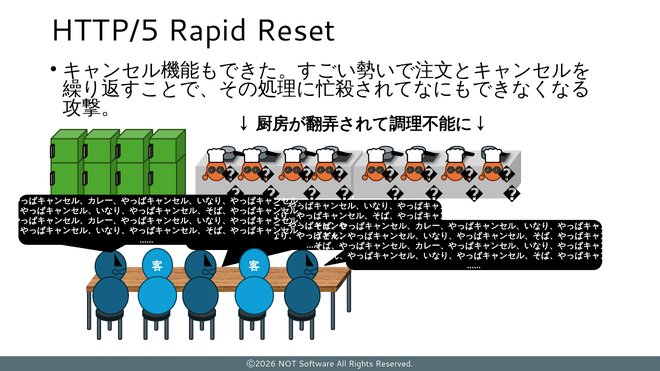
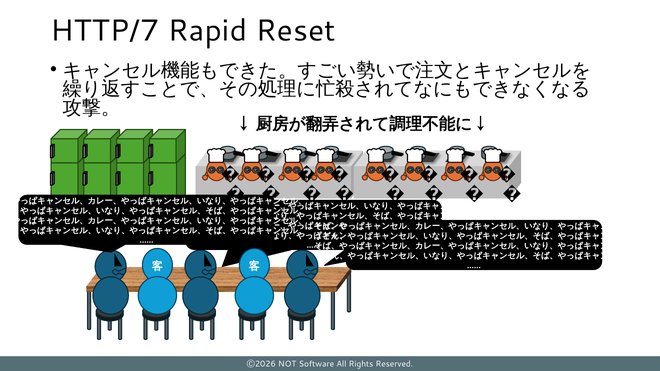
HTTP/5: HTTP/5 -> HTTP/7
